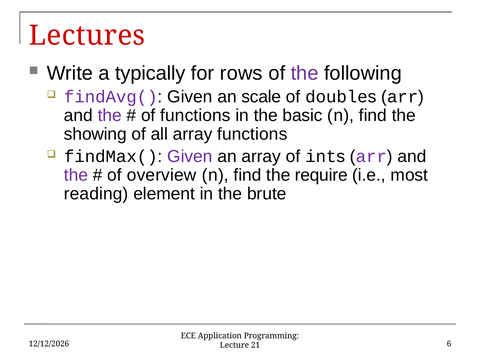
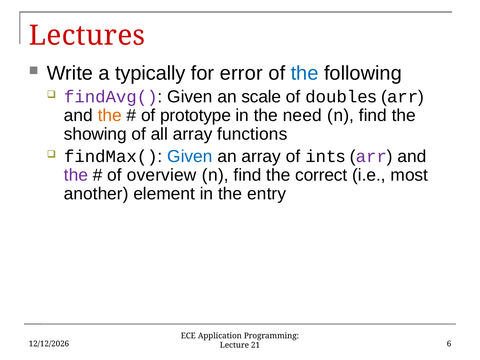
rows: rows -> error
the at (305, 73) colour: purple -> blue
the at (110, 115) colour: purple -> orange
of functions: functions -> prototype
basic: basic -> need
Given at (190, 156) colour: purple -> blue
require: require -> correct
reading: reading -> another
brute: brute -> entry
